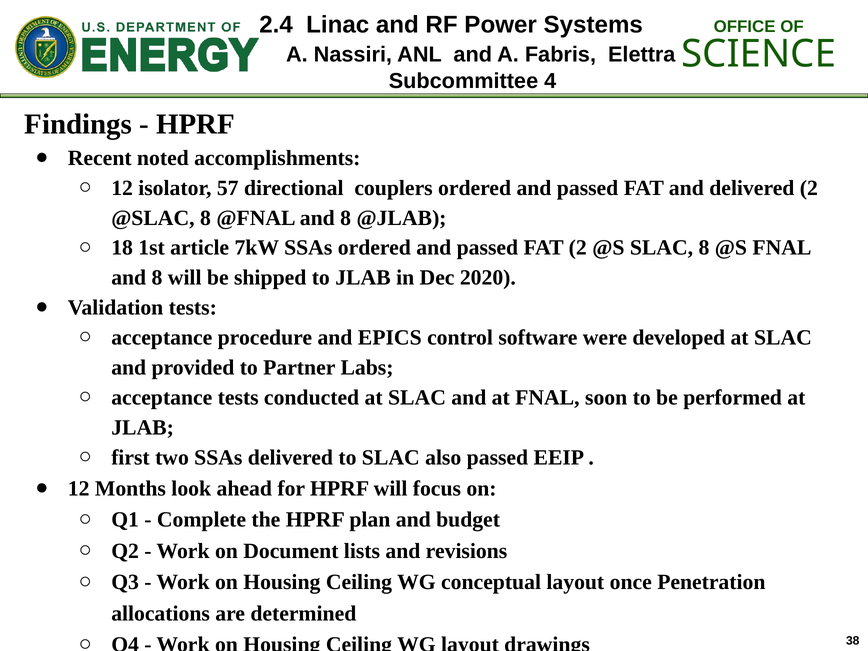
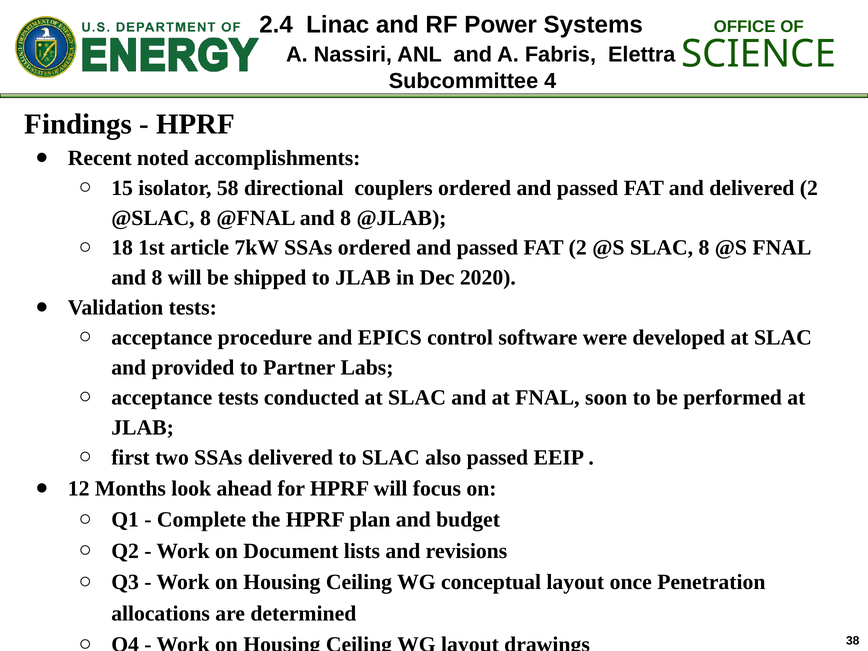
12 at (122, 188): 12 -> 15
57: 57 -> 58
